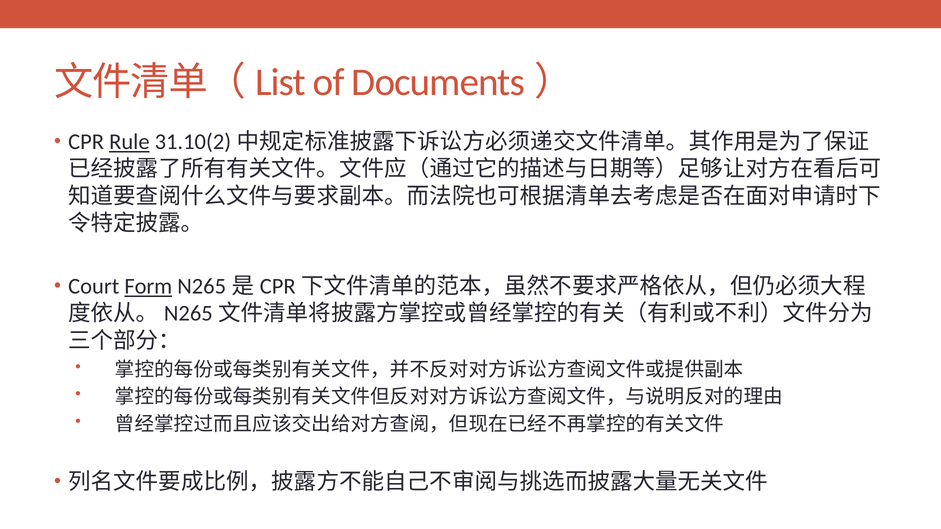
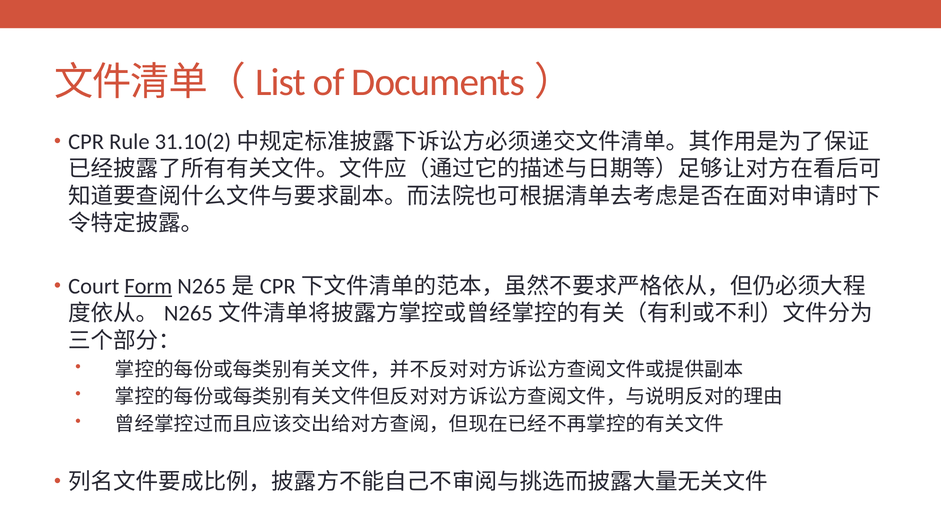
Rule underline: present -> none
